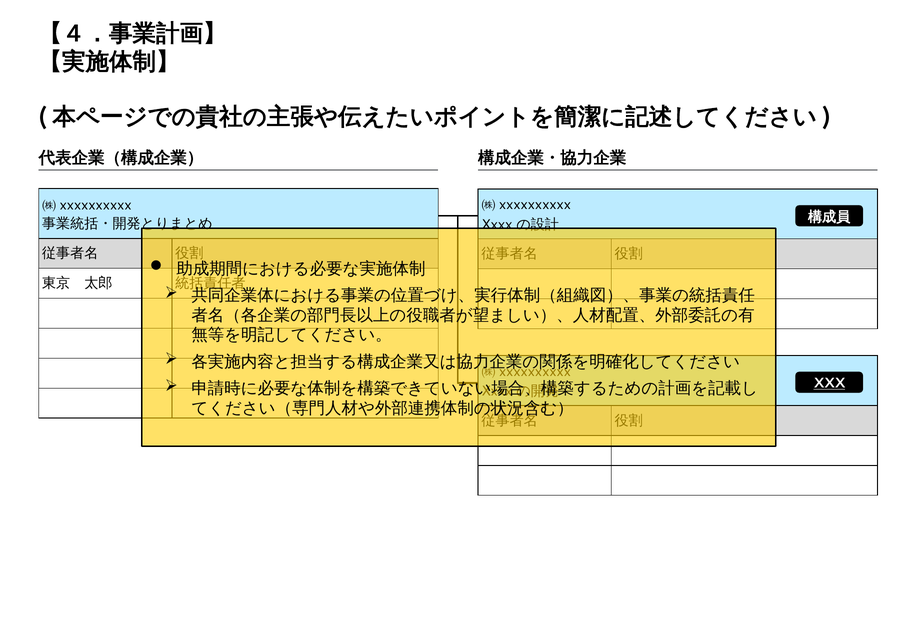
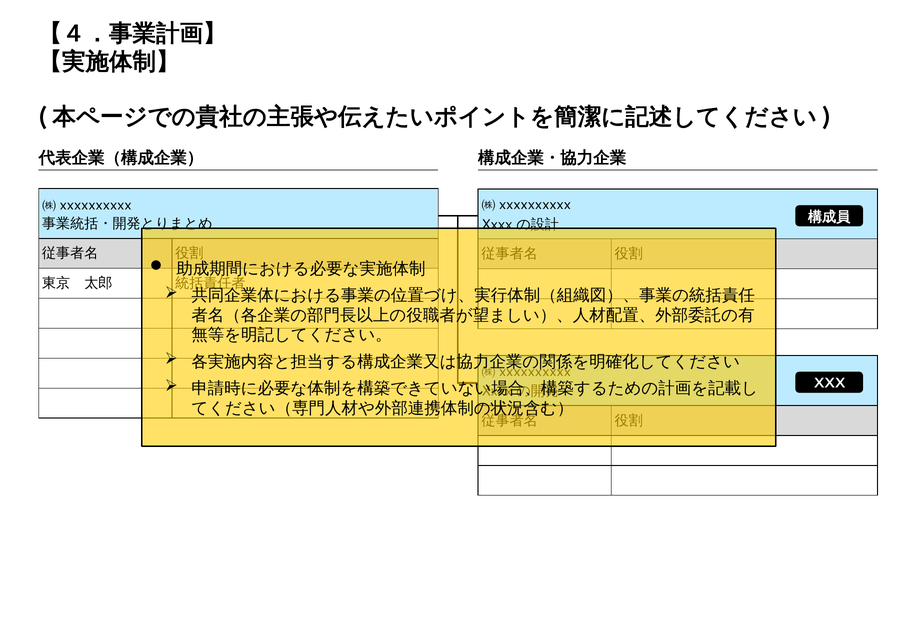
XXX underline: present -> none
